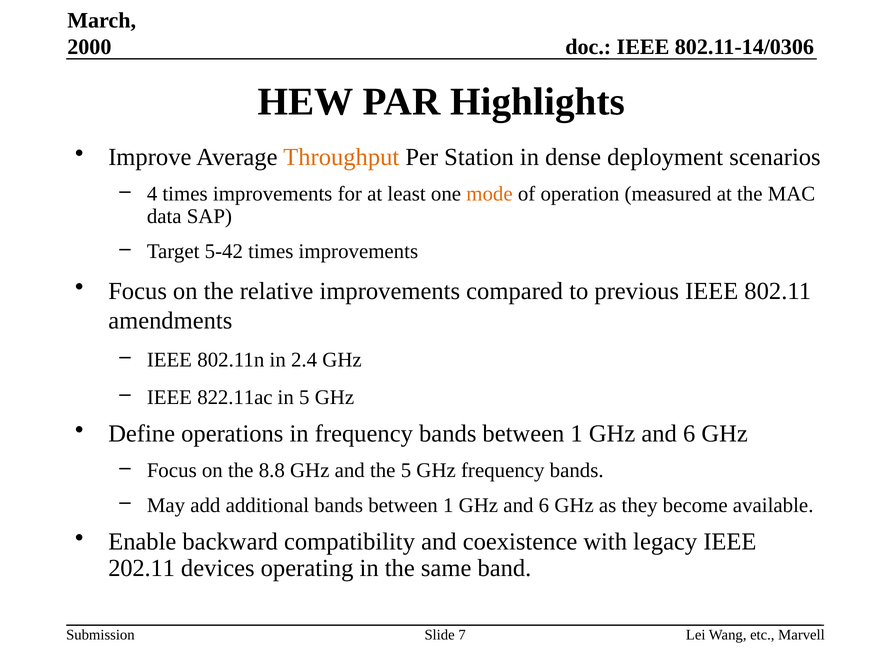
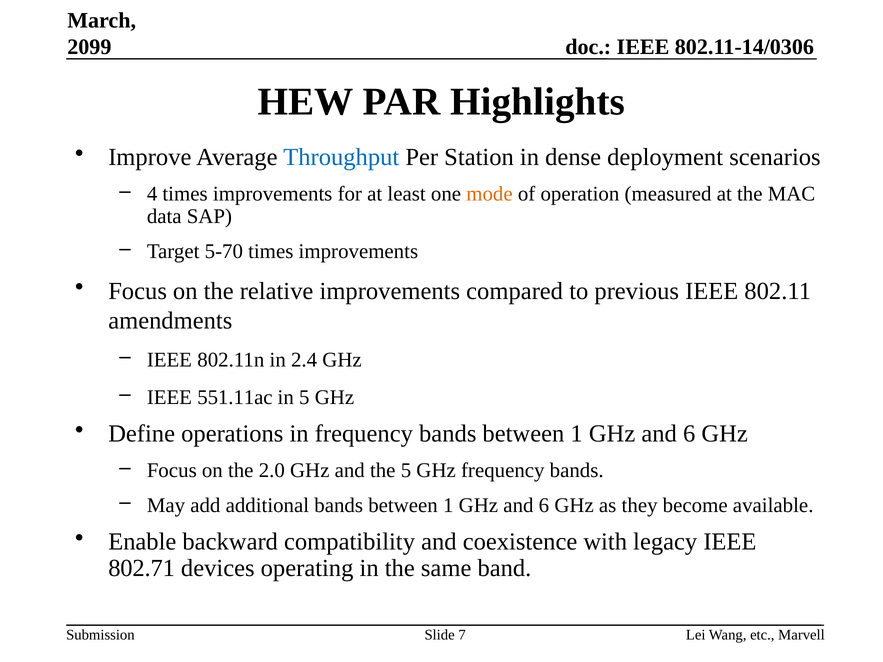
2000: 2000 -> 2099
Throughput colour: orange -> blue
5-42: 5-42 -> 5-70
822.11ac: 822.11ac -> 551.11ac
8.8: 8.8 -> 2.0
202.11: 202.11 -> 802.71
